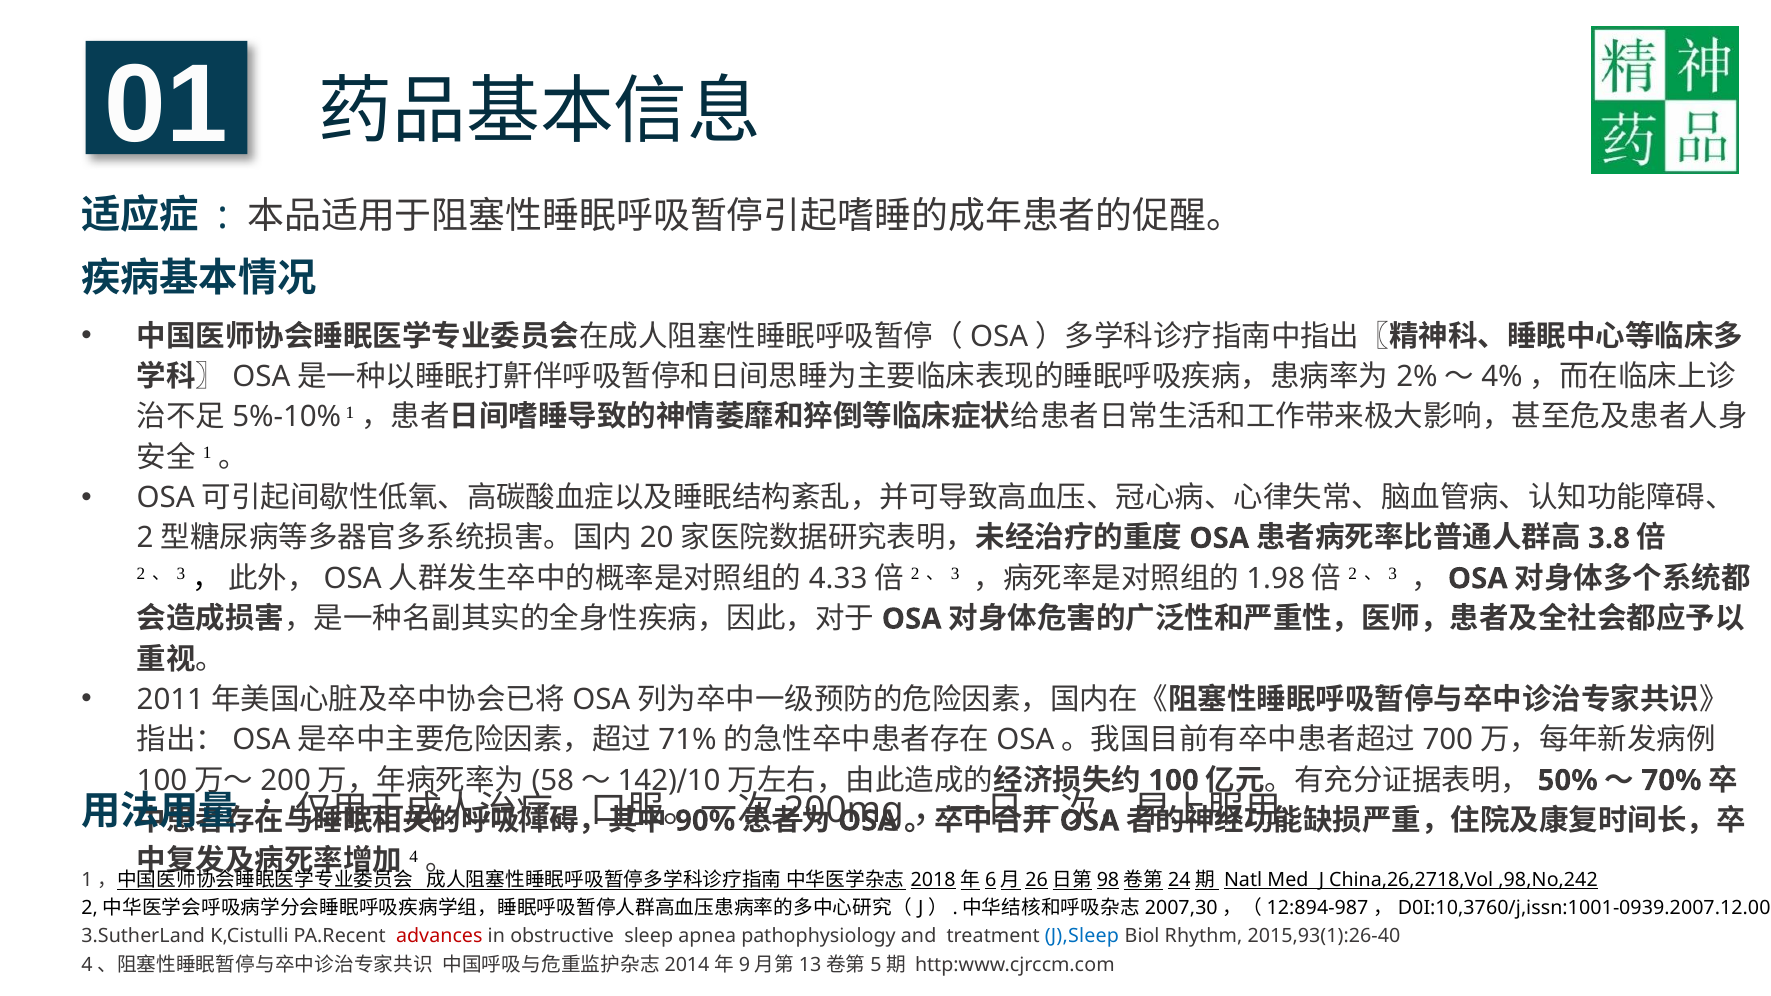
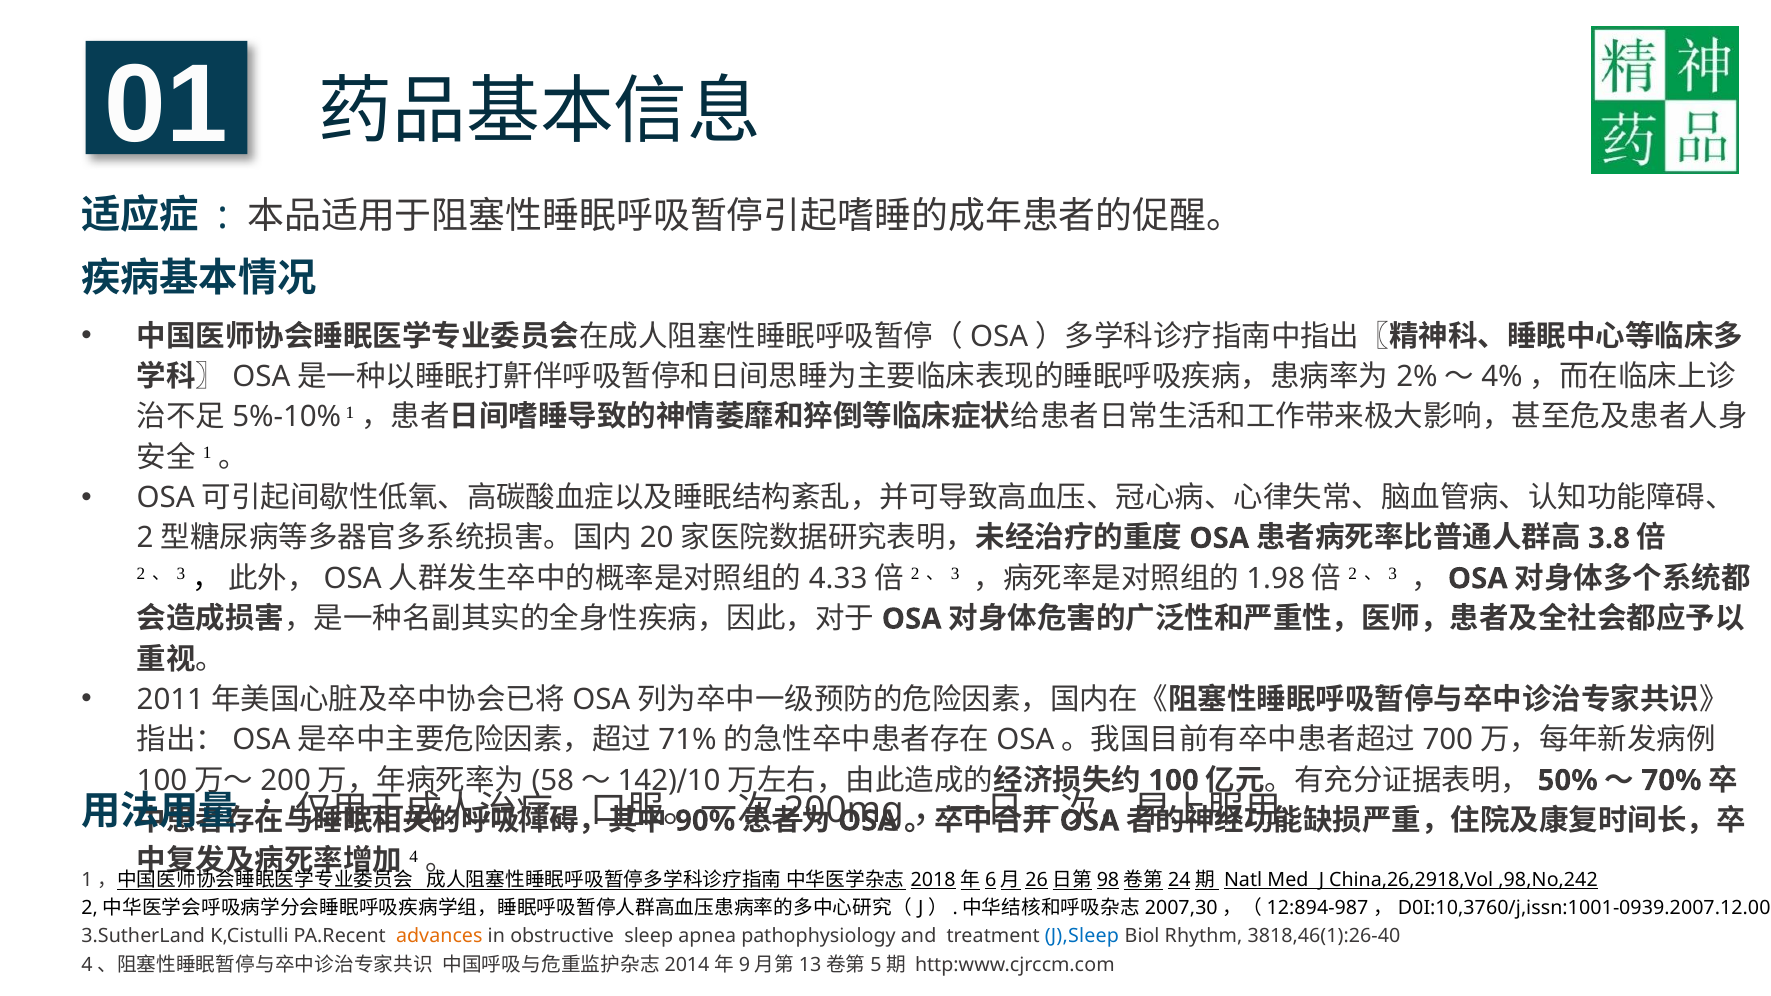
China,26,2718,Vol: China,26,2718,Vol -> China,26,2918,Vol
advances colour: red -> orange
2015,93(1):26-40: 2015,93(1):26-40 -> 3818,46(1):26-40
